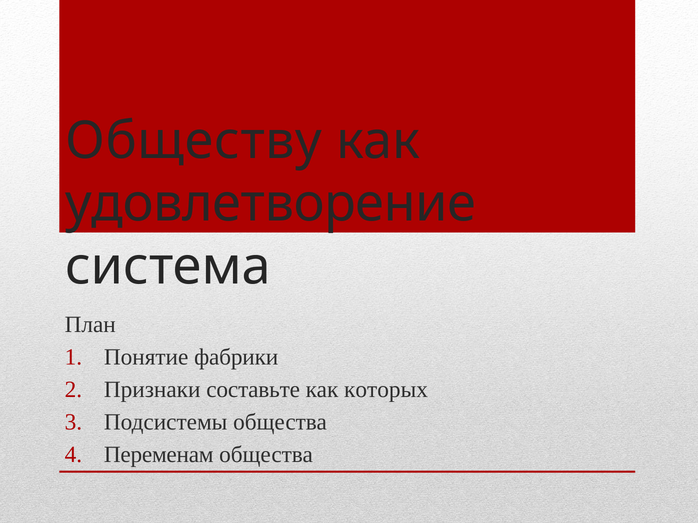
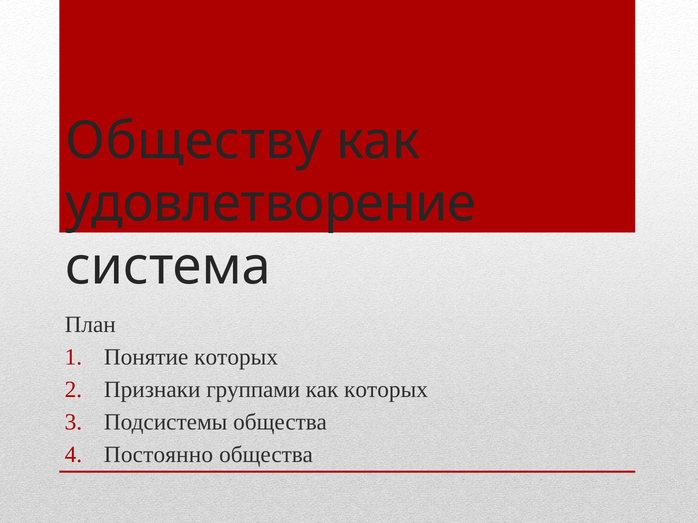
Понятие фабрики: фабрики -> которых
составьте: составьте -> группами
Переменам: Переменам -> Постоянно
